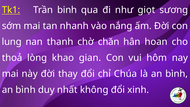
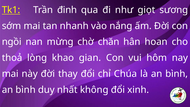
binh: binh -> đinh
lung: lung -> ngồi
thanh: thanh -> mừng
